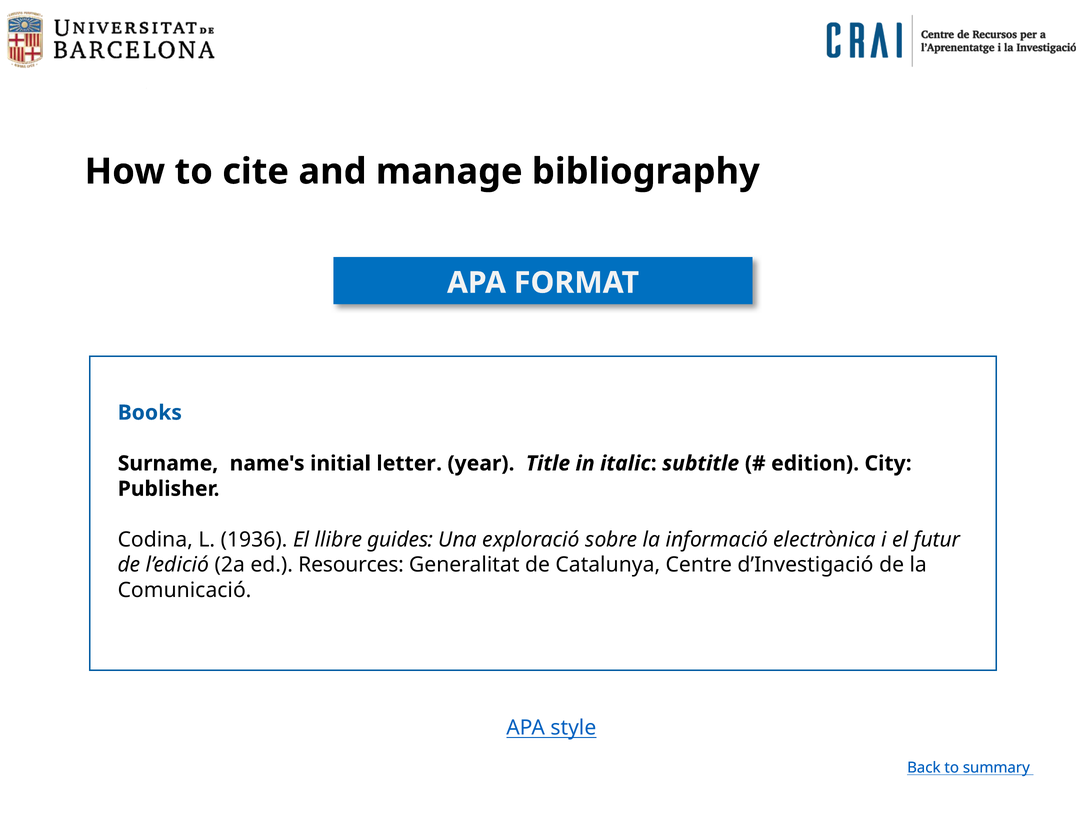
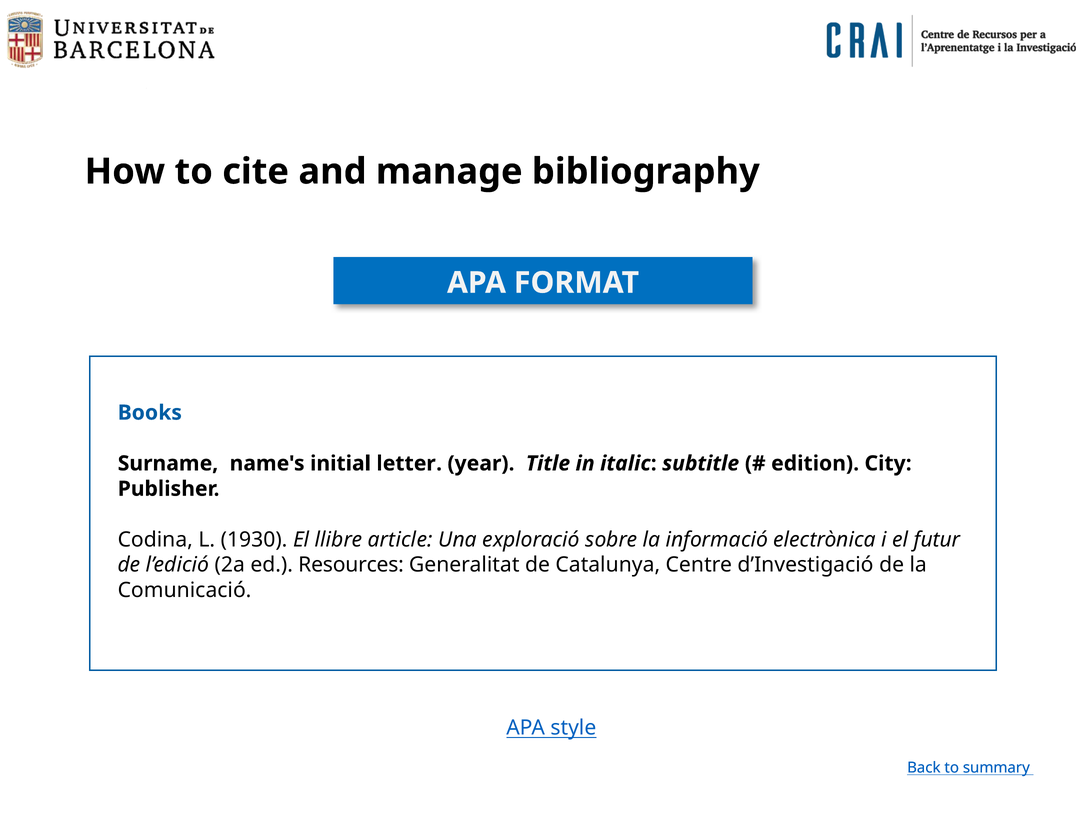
1936: 1936 -> 1930
guides: guides -> article
